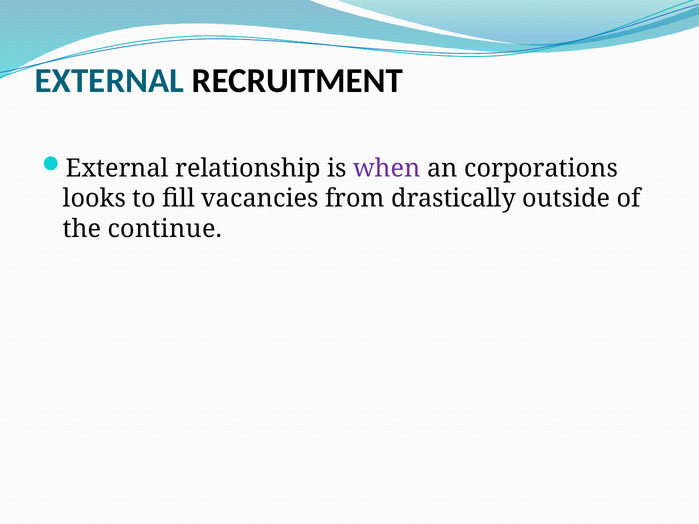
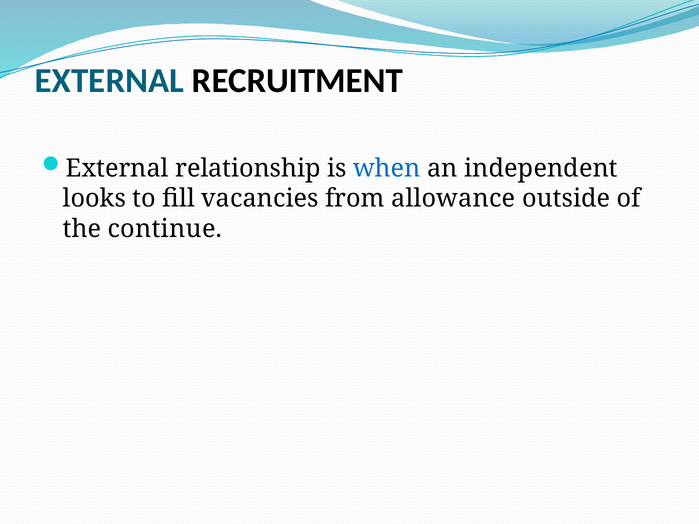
when colour: purple -> blue
corporations: corporations -> independent
drastically: drastically -> allowance
